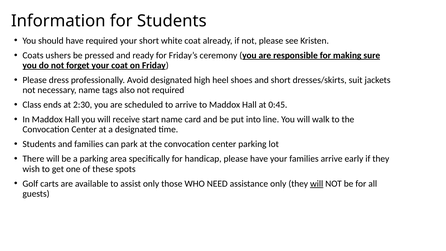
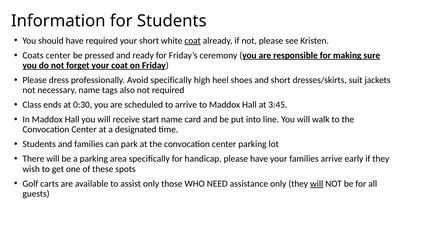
coat at (193, 41) underline: none -> present
Coats ushers: ushers -> center
Avoid designated: designated -> specifically
2:30: 2:30 -> 0:30
0:45: 0:45 -> 3:45
